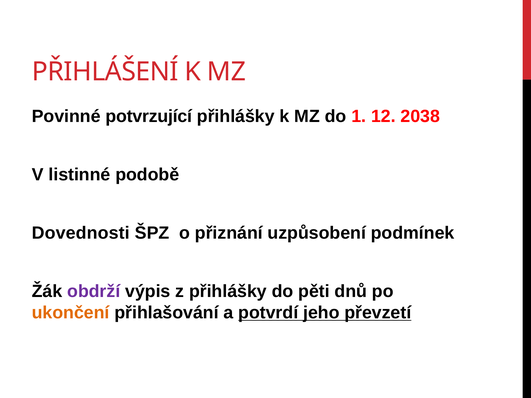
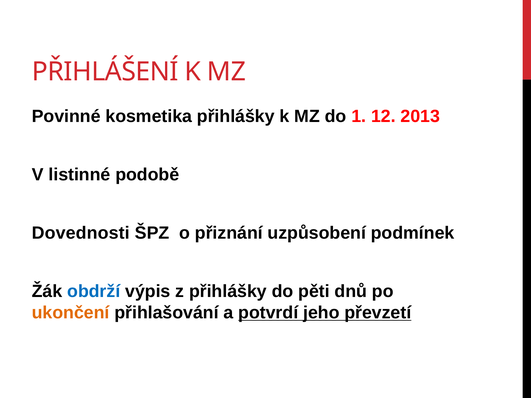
potvrzující: potvrzující -> kosmetika
2038: 2038 -> 2013
obdrží colour: purple -> blue
